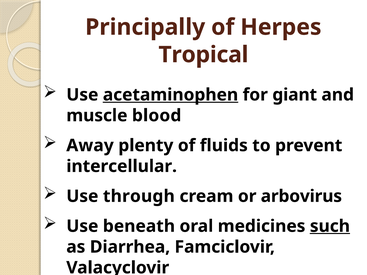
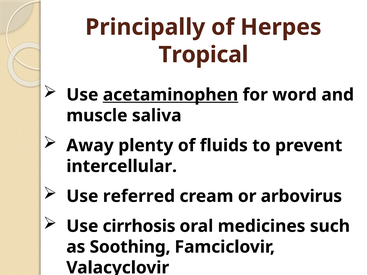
giant: giant -> word
blood: blood -> saliva
through: through -> referred
beneath: beneath -> cirrhosis
such underline: present -> none
Diarrhea: Diarrhea -> Soothing
